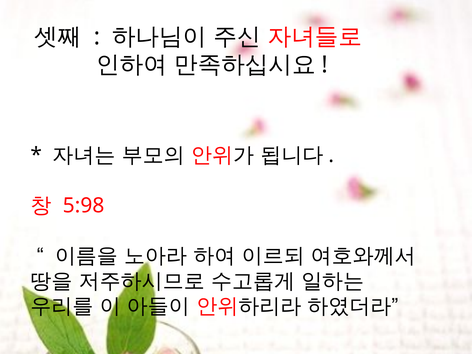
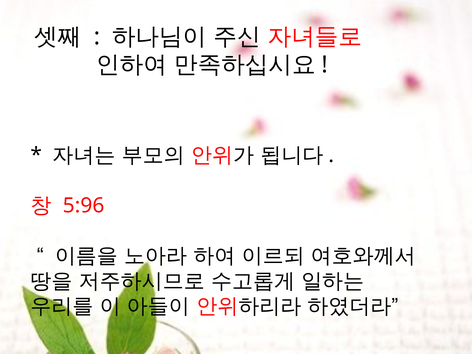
5:98: 5:98 -> 5:96
